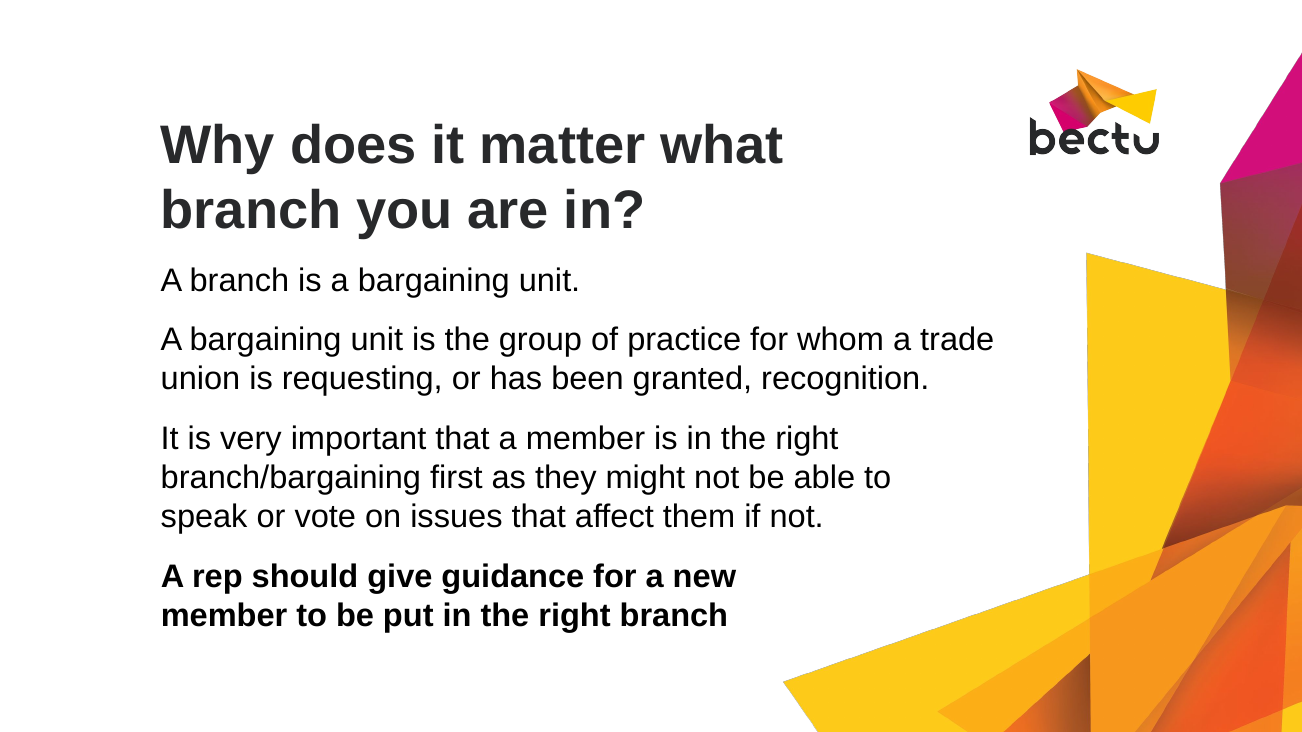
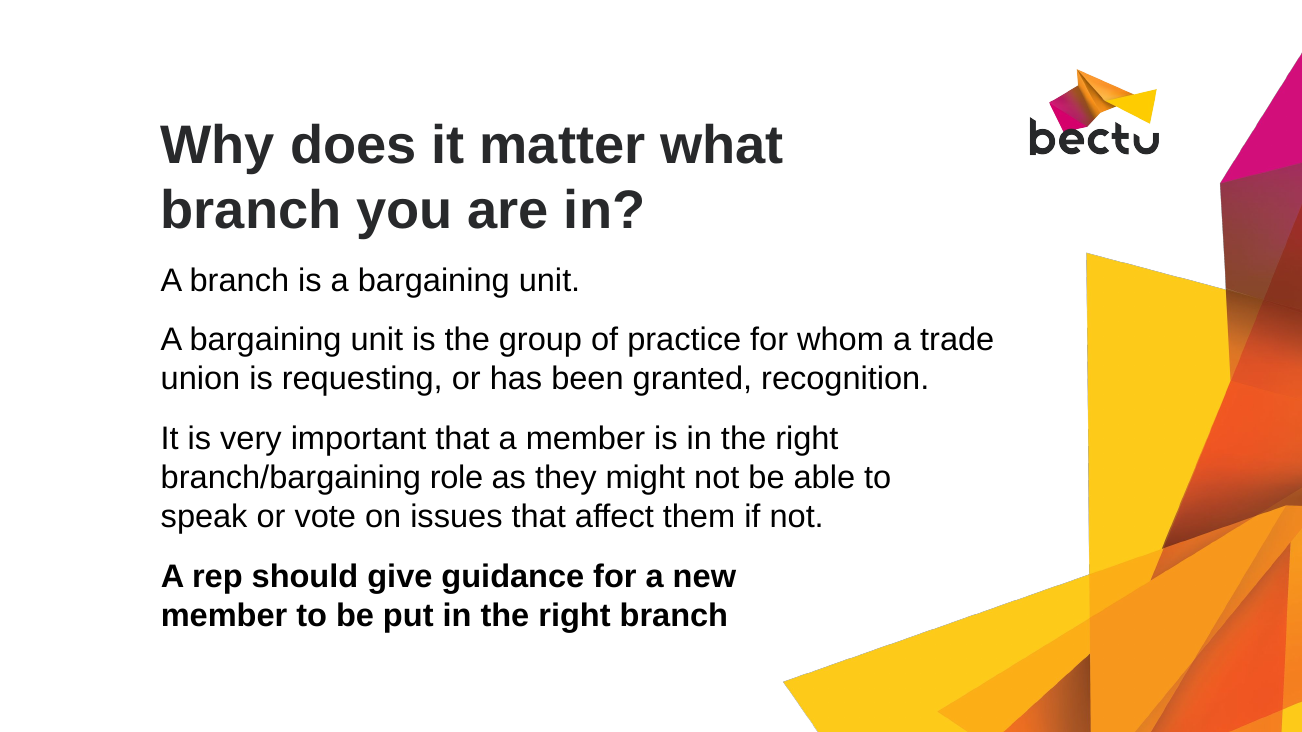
first: first -> role
